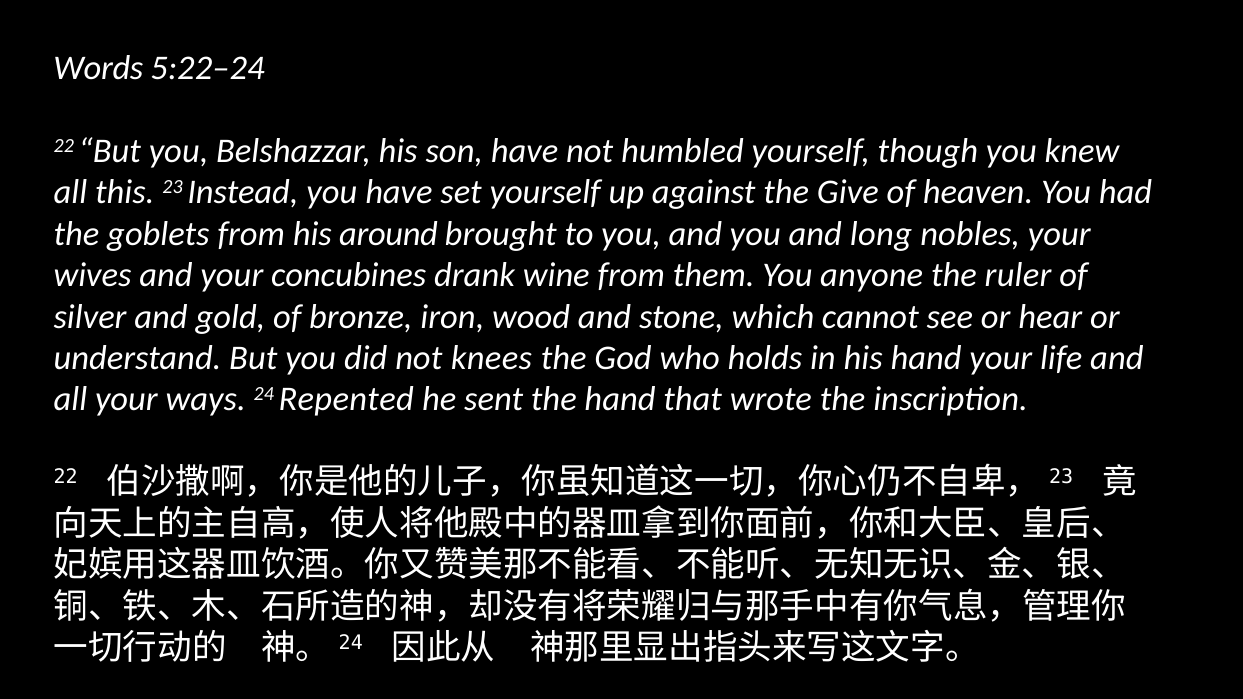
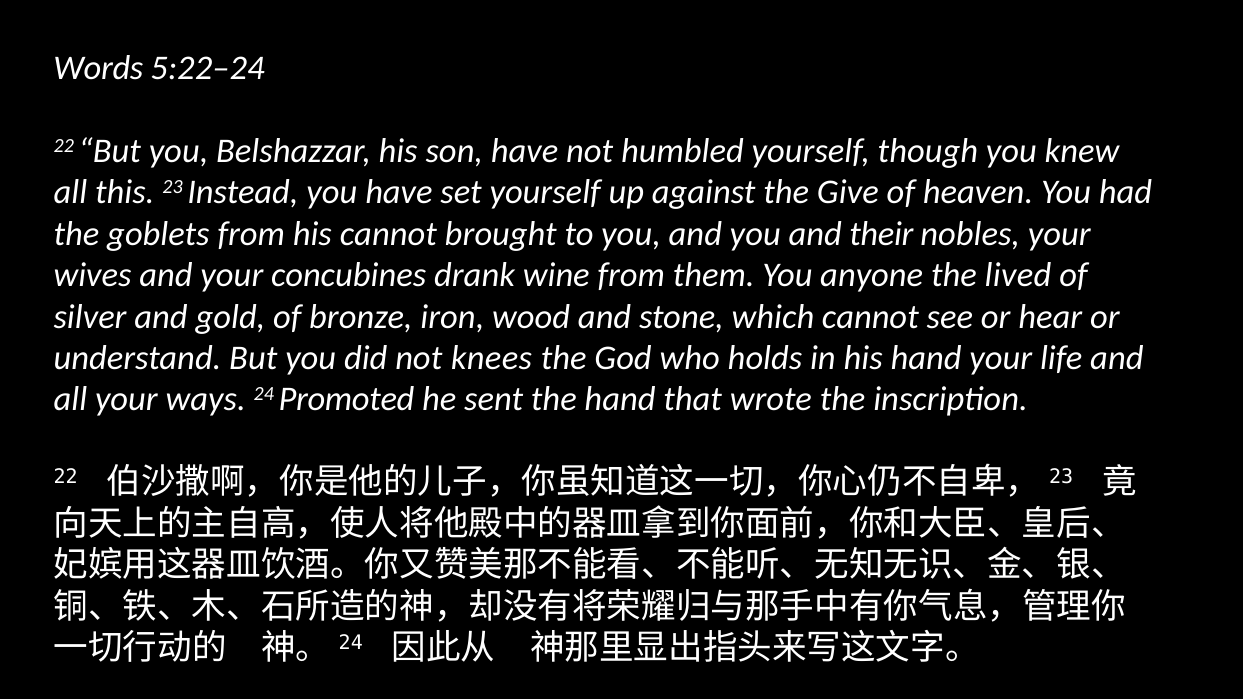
his around: around -> cannot
long: long -> their
ruler: ruler -> lived
Repented: Repented -> Promoted
